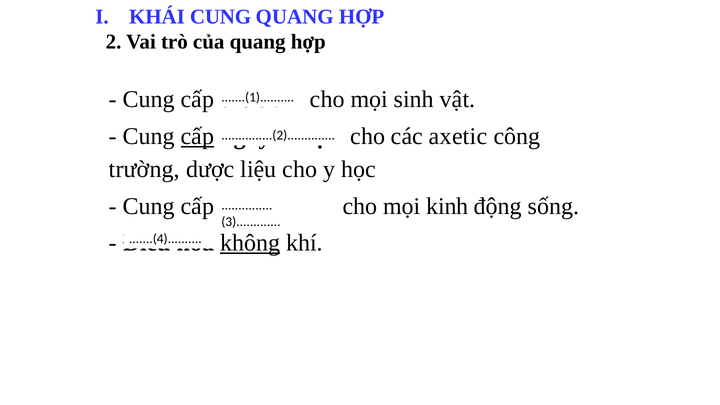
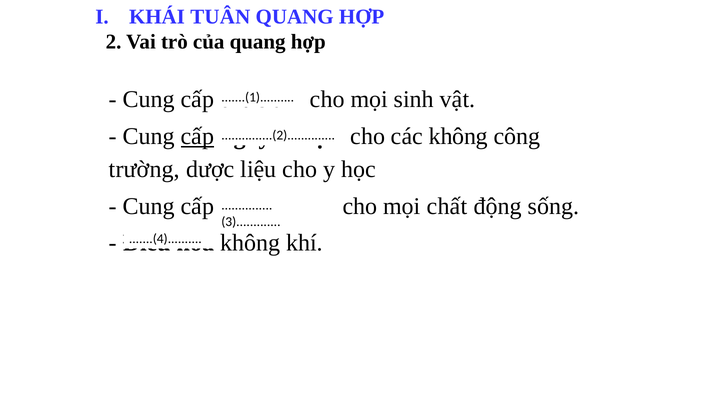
KHÁI CUNG: CUNG -> TUÂN
các axetic: axetic -> không
kinh: kinh -> chất
không at (250, 243) underline: present -> none
